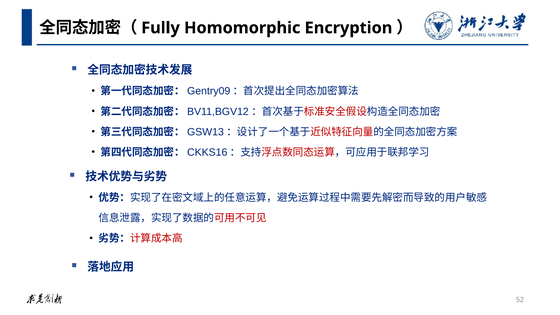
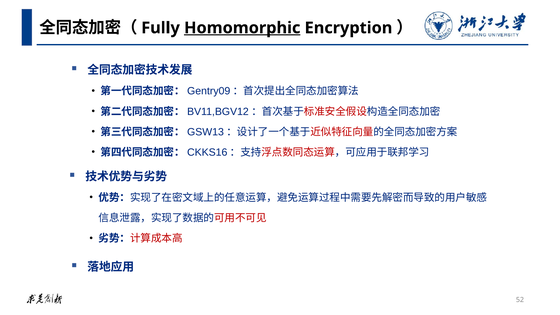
Homomorphic underline: none -> present
